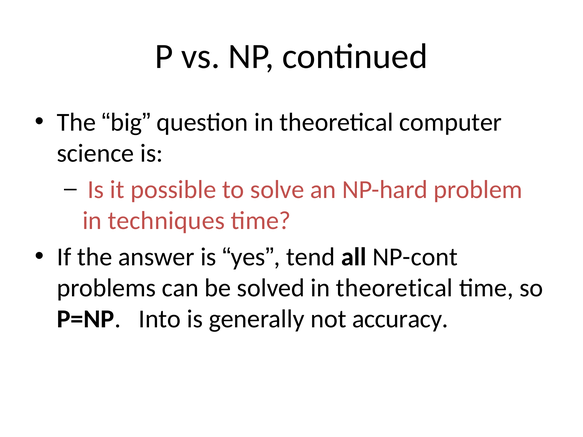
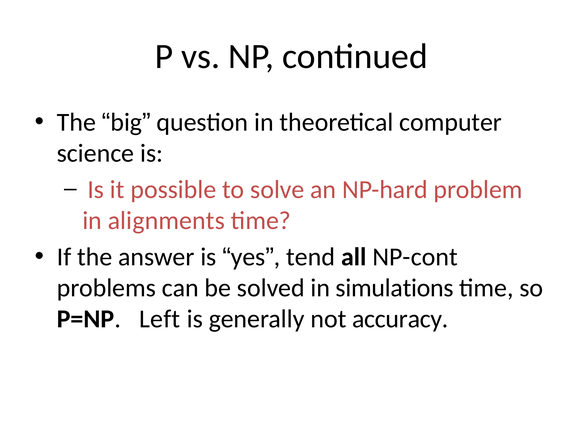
techniques: techniques -> alignments
solved in theoretical: theoretical -> simulations
Into: Into -> Left
